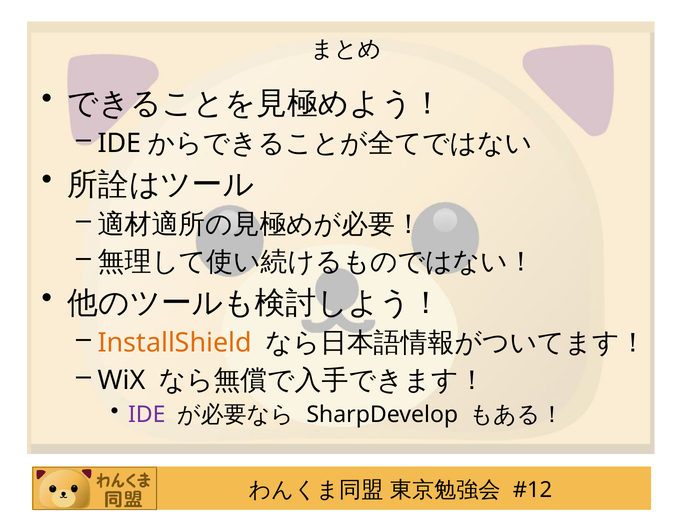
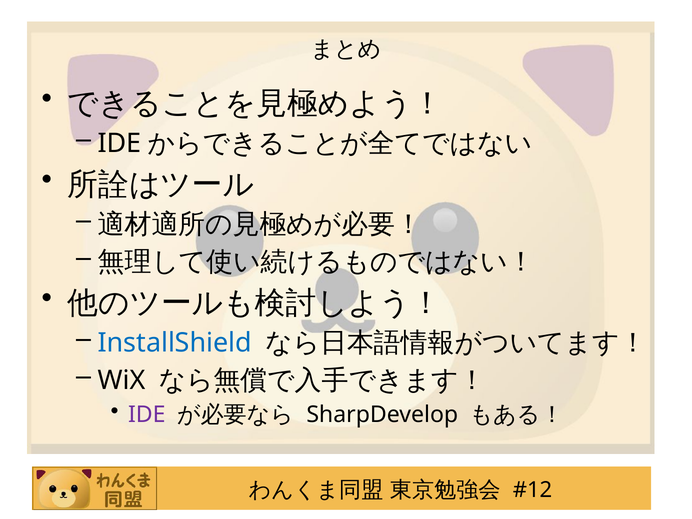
InstallShield colour: orange -> blue
